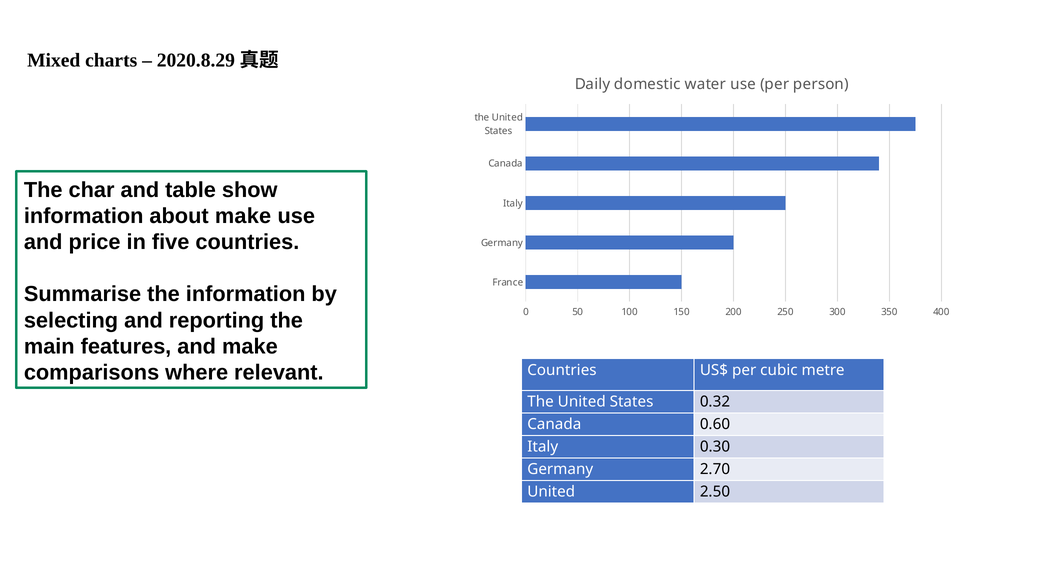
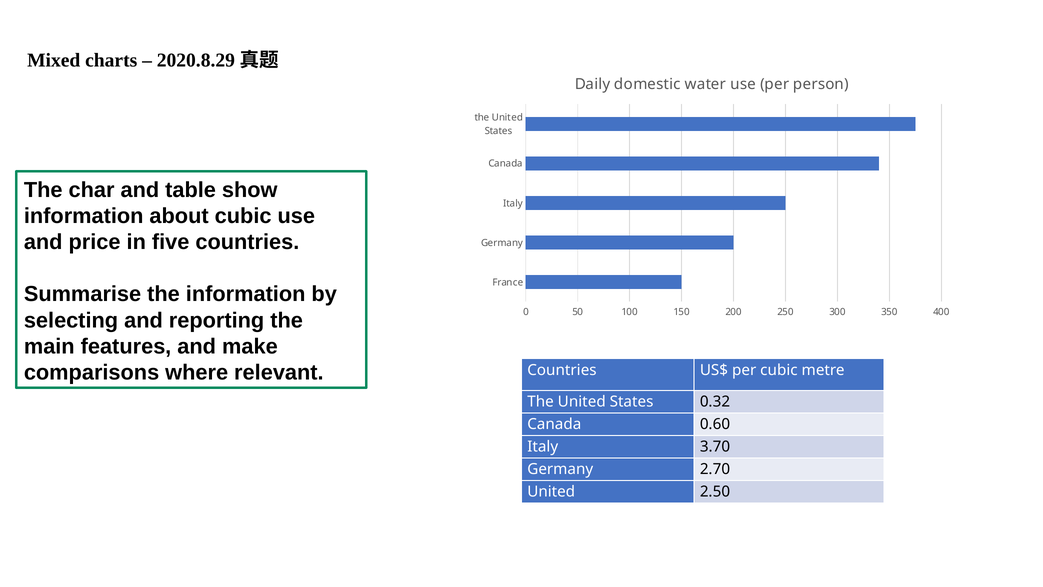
about make: make -> cubic
0.30: 0.30 -> 3.70
